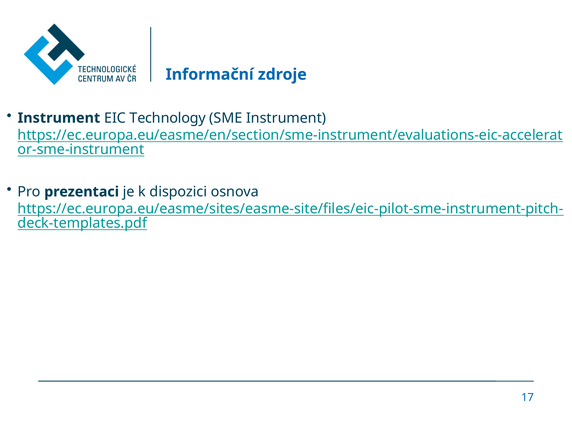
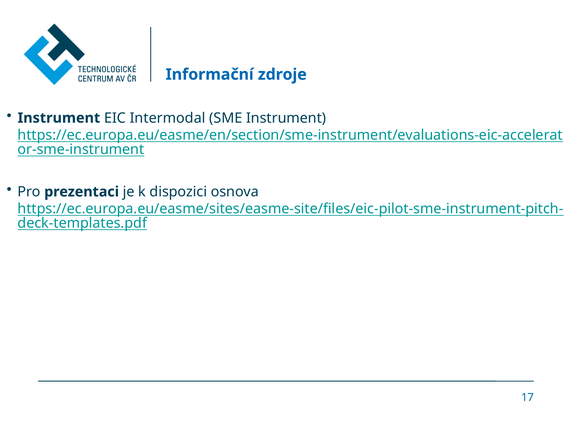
Technology: Technology -> Intermodal
